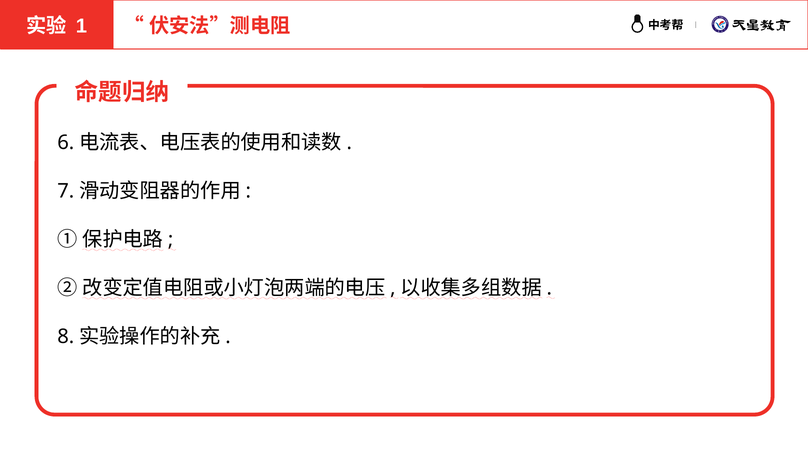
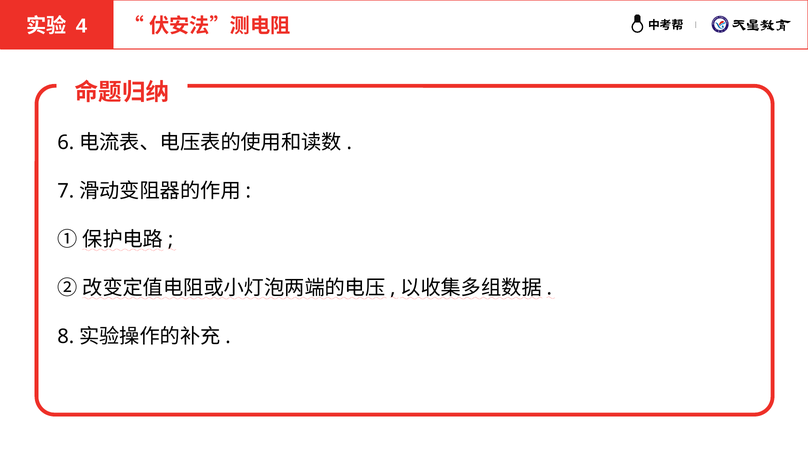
1: 1 -> 4
